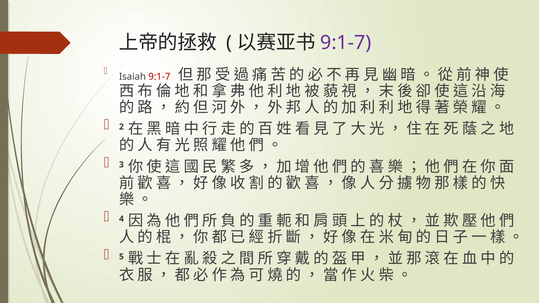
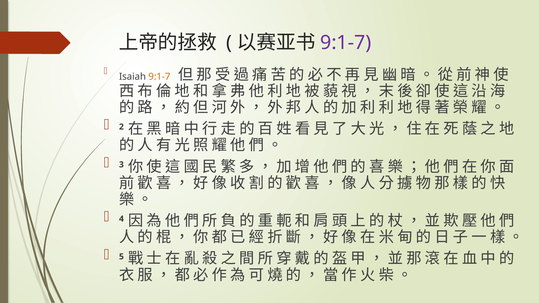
9:1-7 at (159, 77) colour: red -> orange
